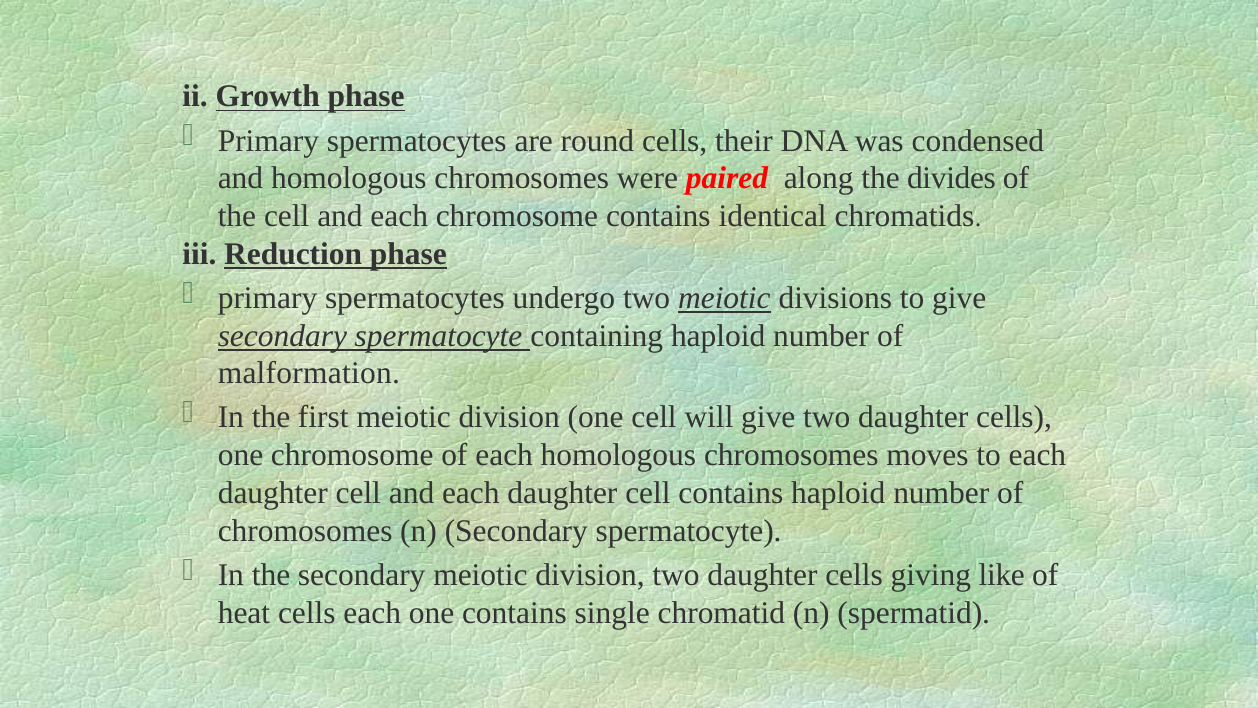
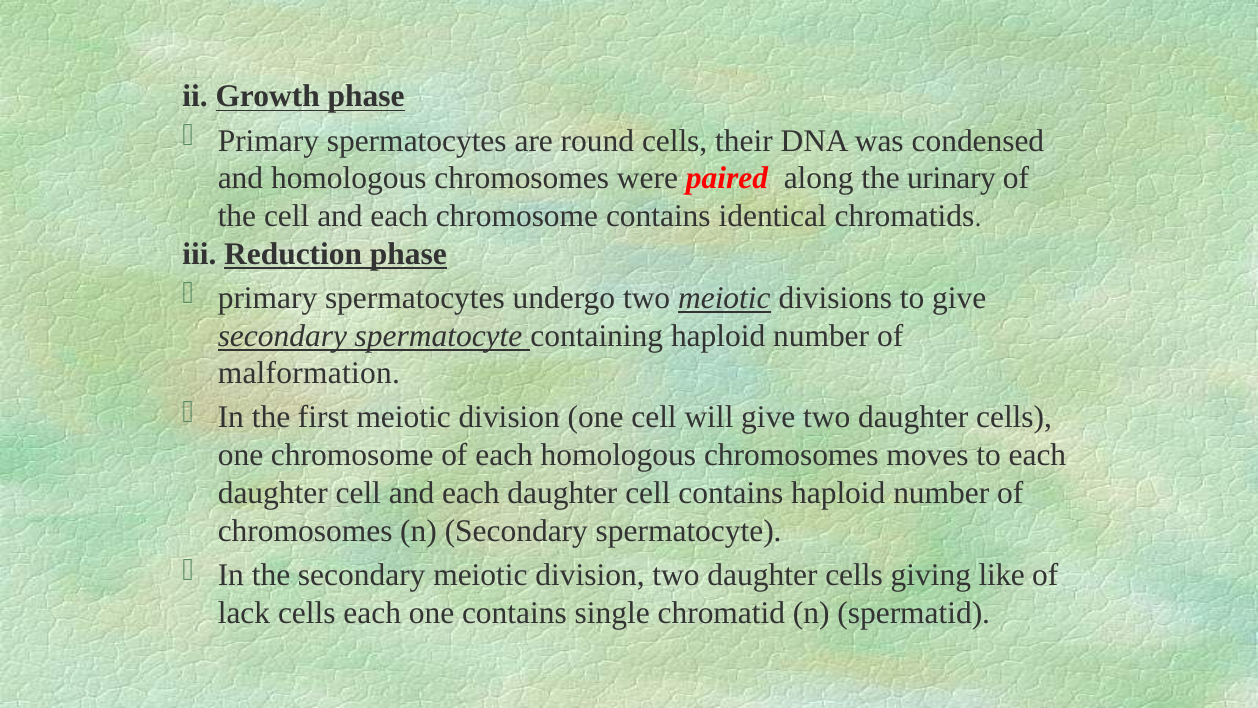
divides: divides -> urinary
heat: heat -> lack
